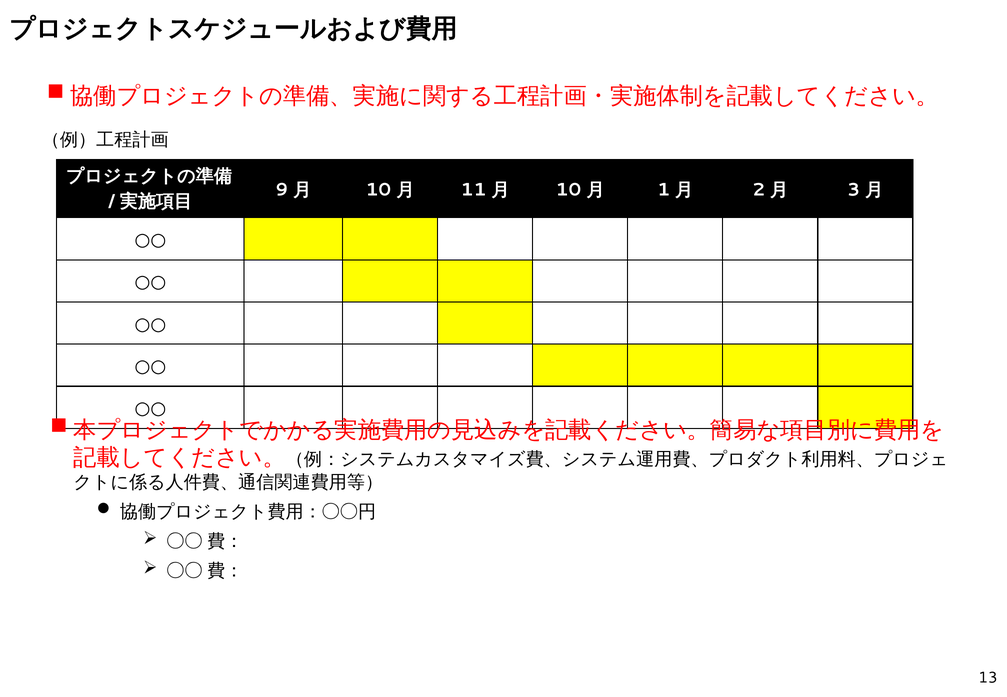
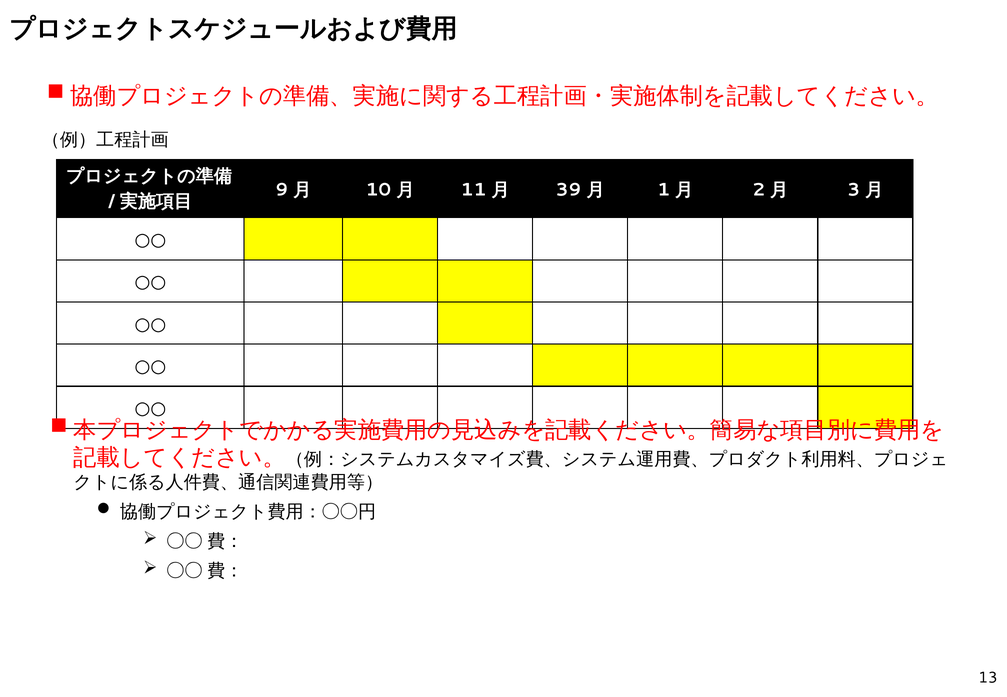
10 at (568, 190): 10 -> 39
